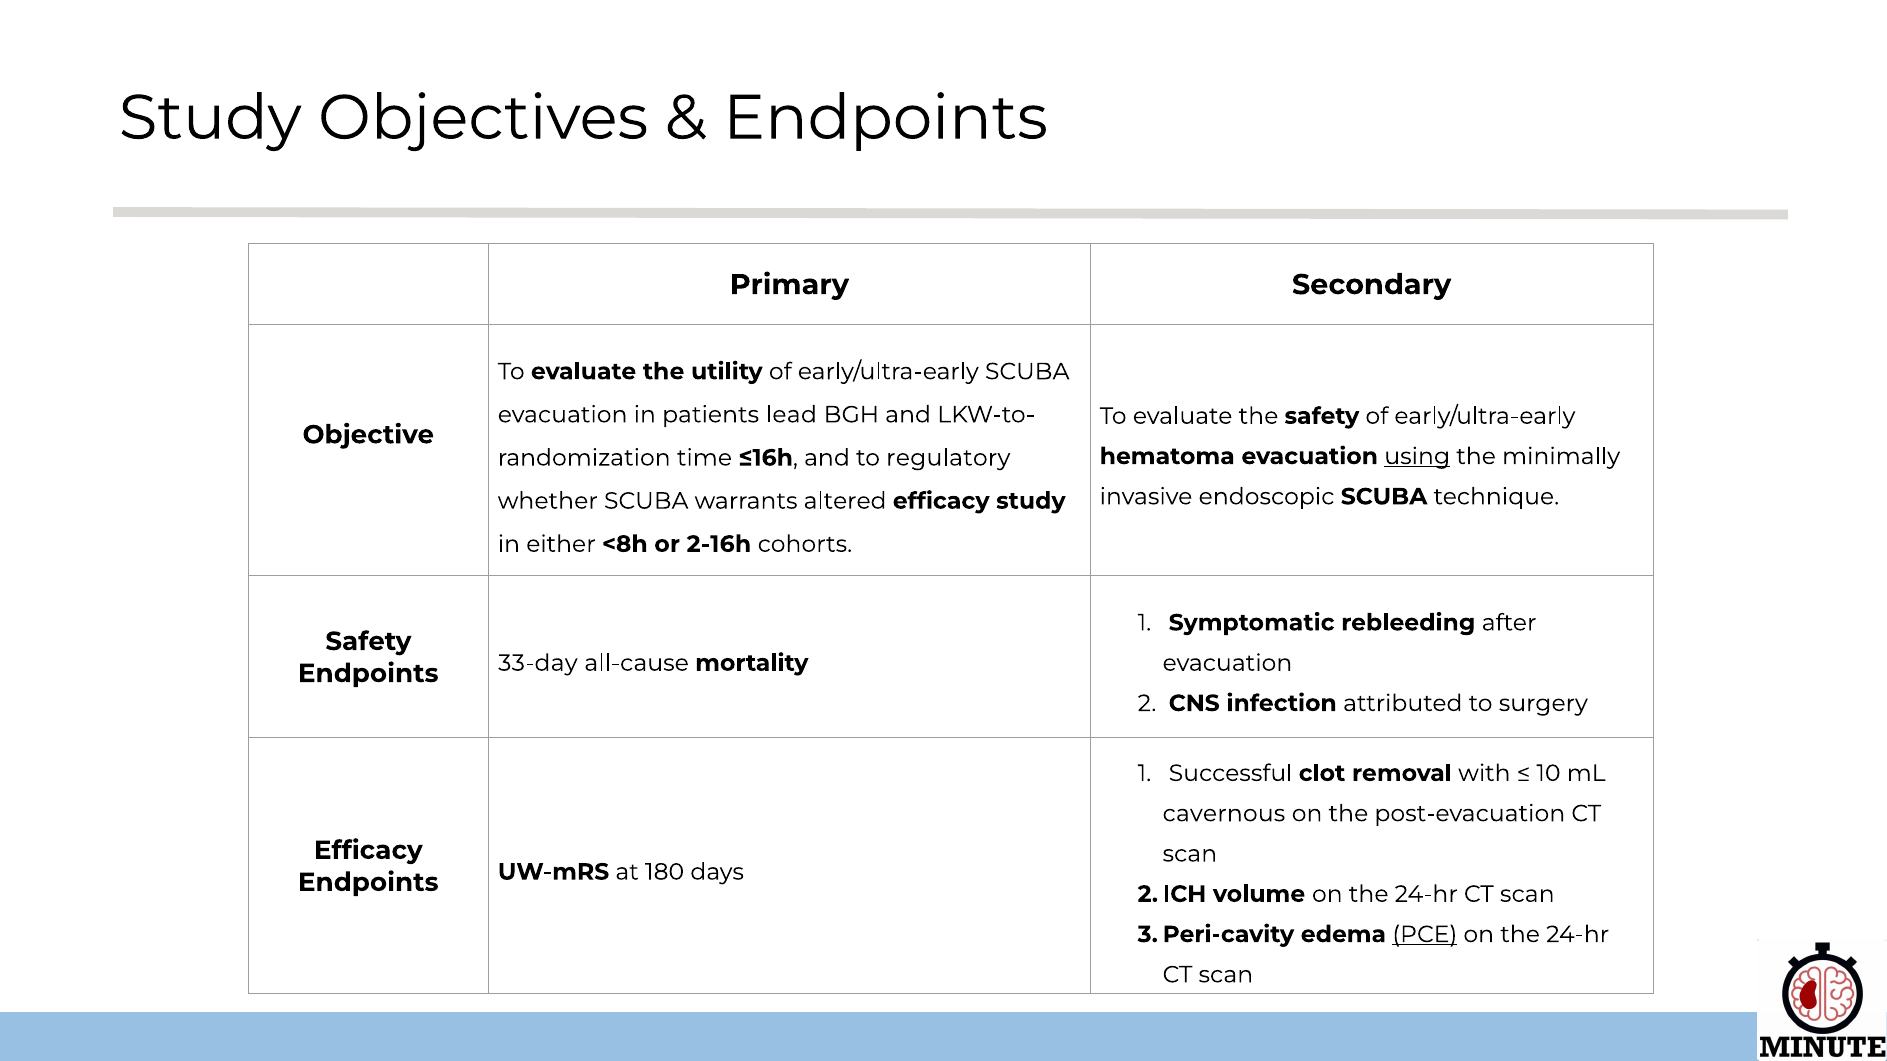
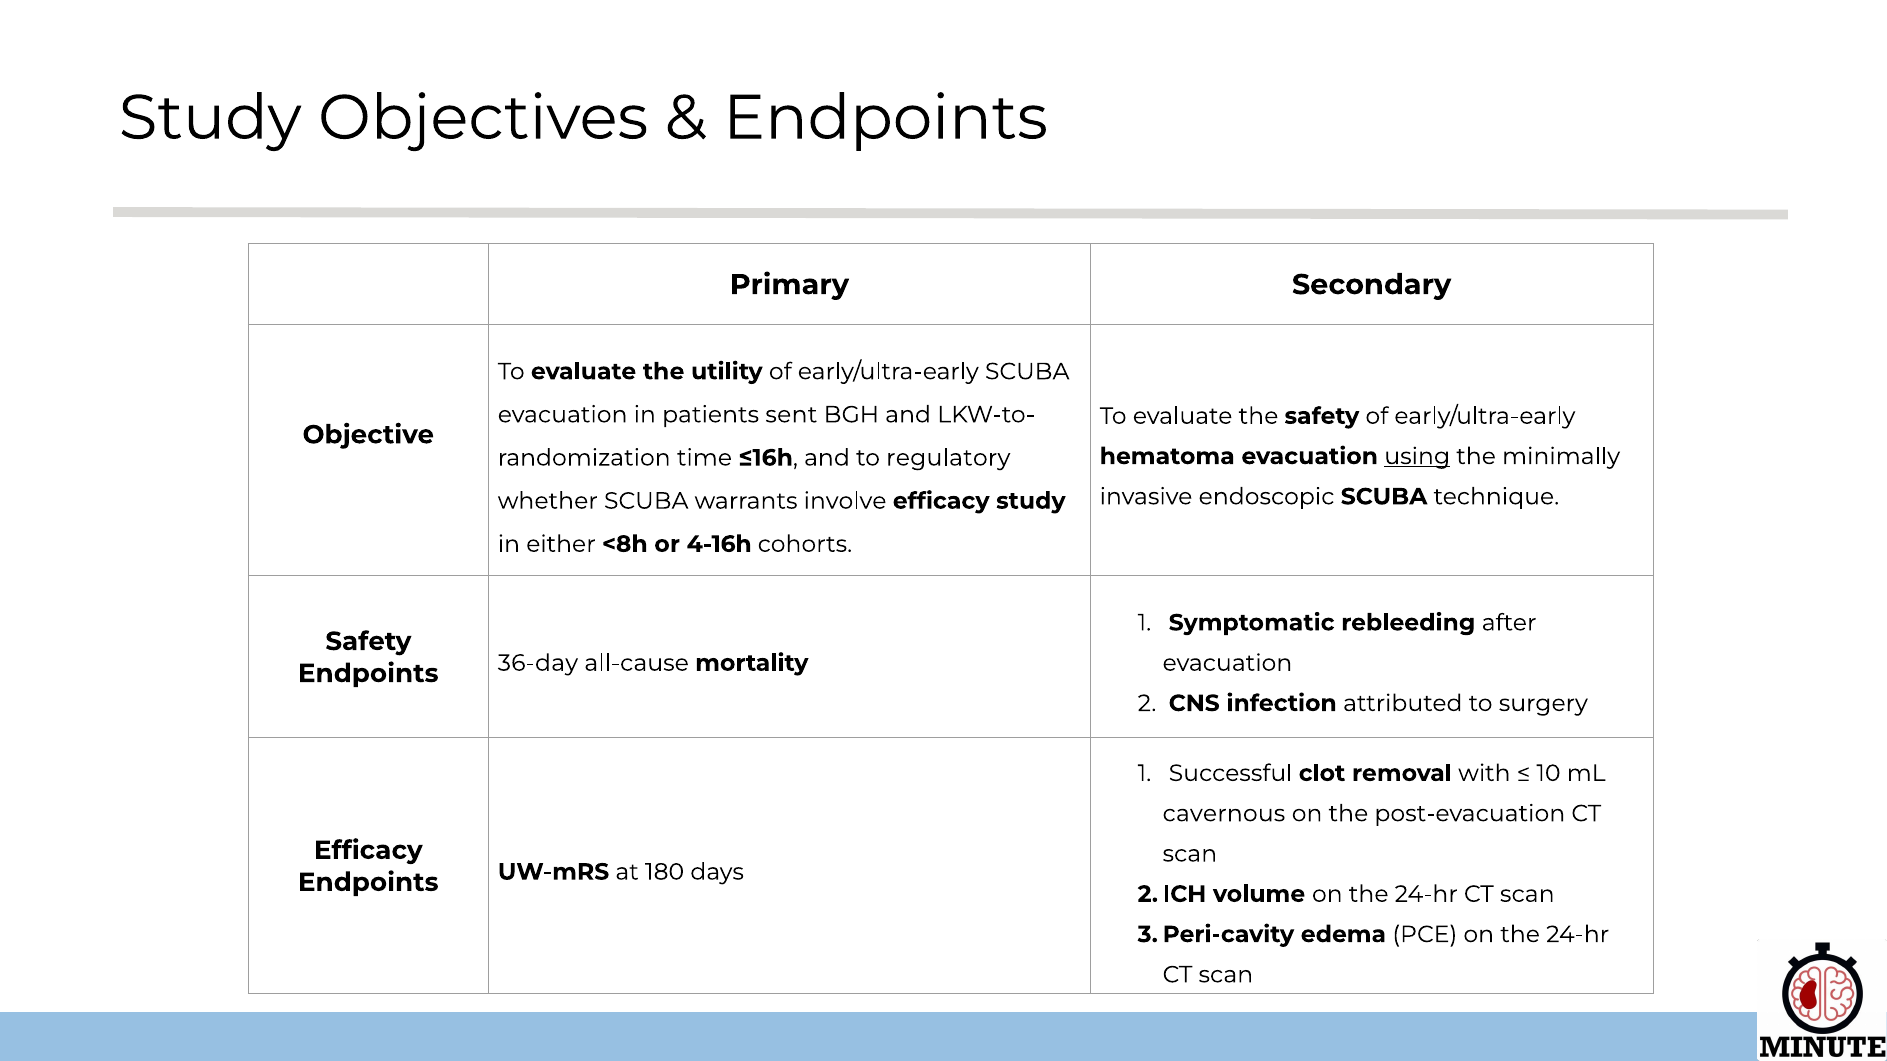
lead: lead -> sent
altered: altered -> involve
2-16h: 2-16h -> 4-16h
33-day: 33-day -> 36-day
PCE underline: present -> none
